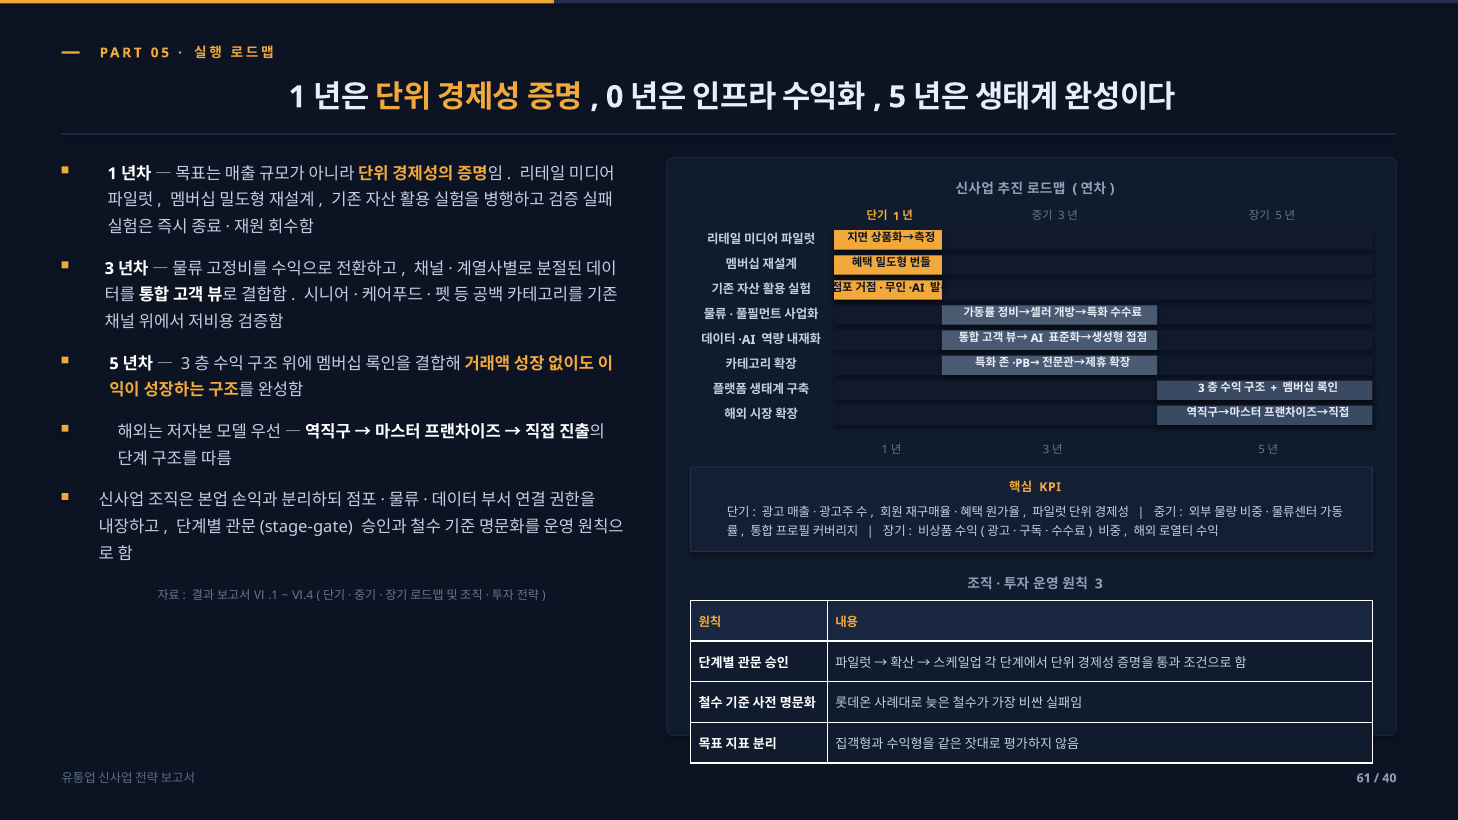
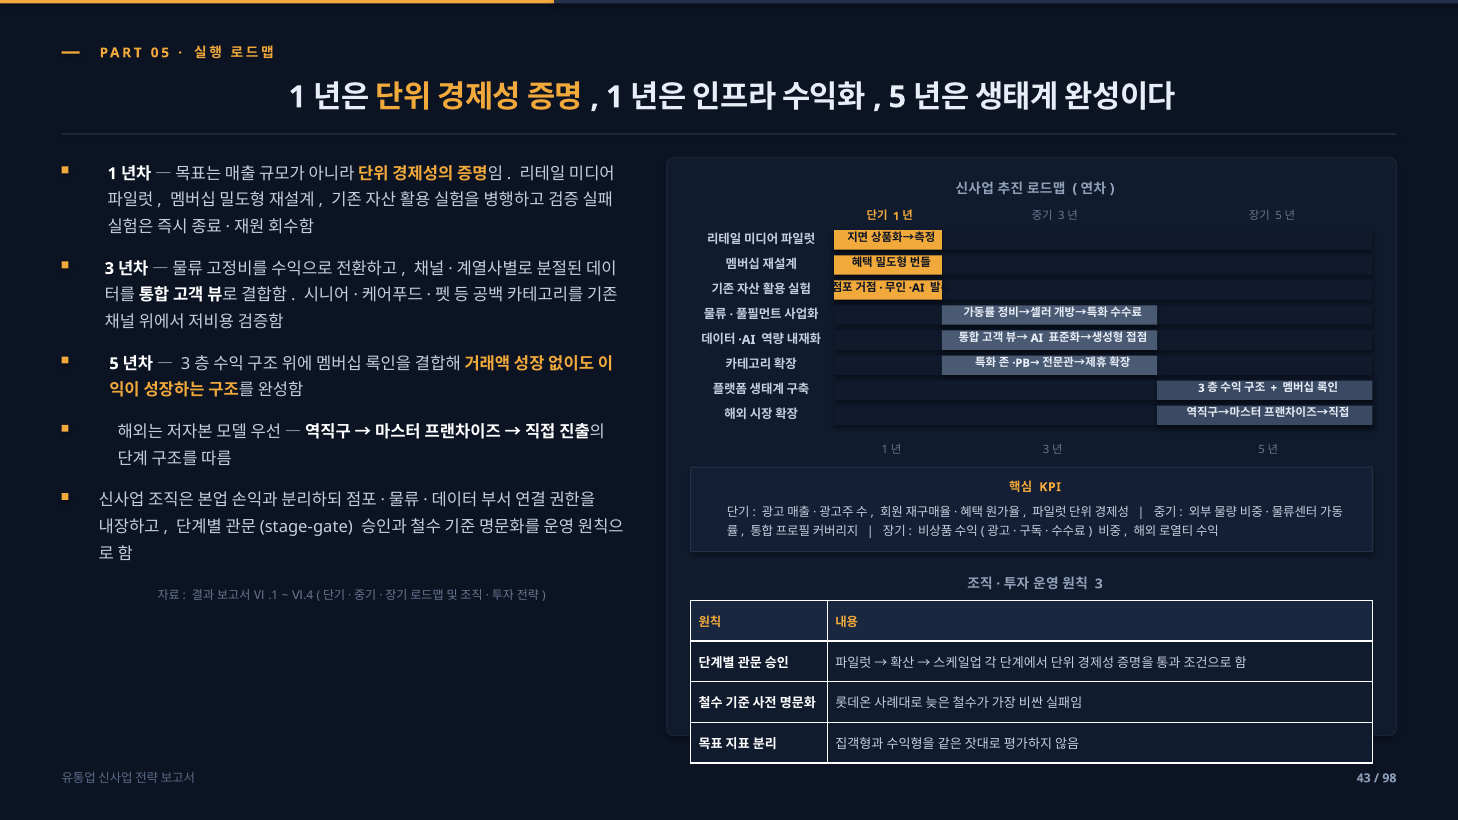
0 at (615, 97): 0 -> 1
61: 61 -> 43
40: 40 -> 98
